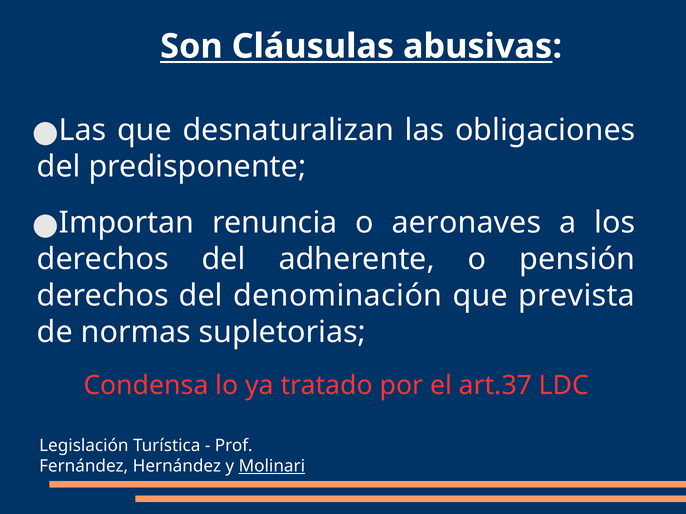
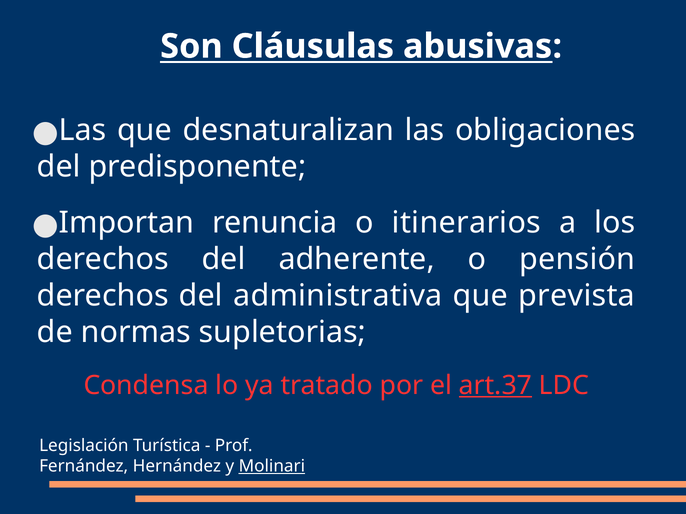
aeronaves: aeronaves -> itinerarios
denominación: denominación -> administrativa
art.37 underline: none -> present
